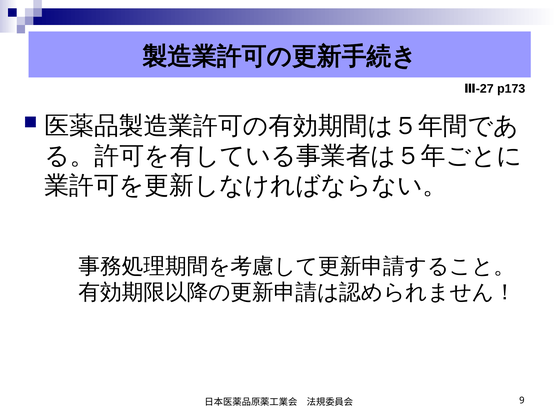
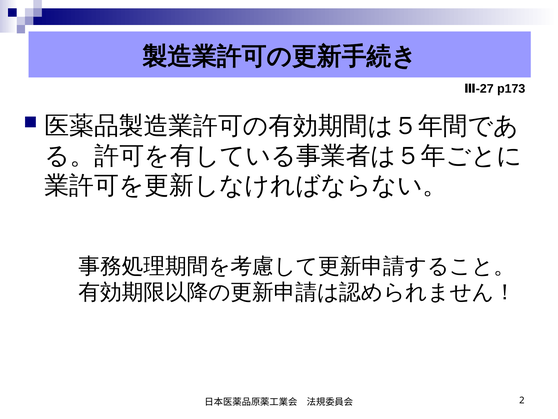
9: 9 -> 2
